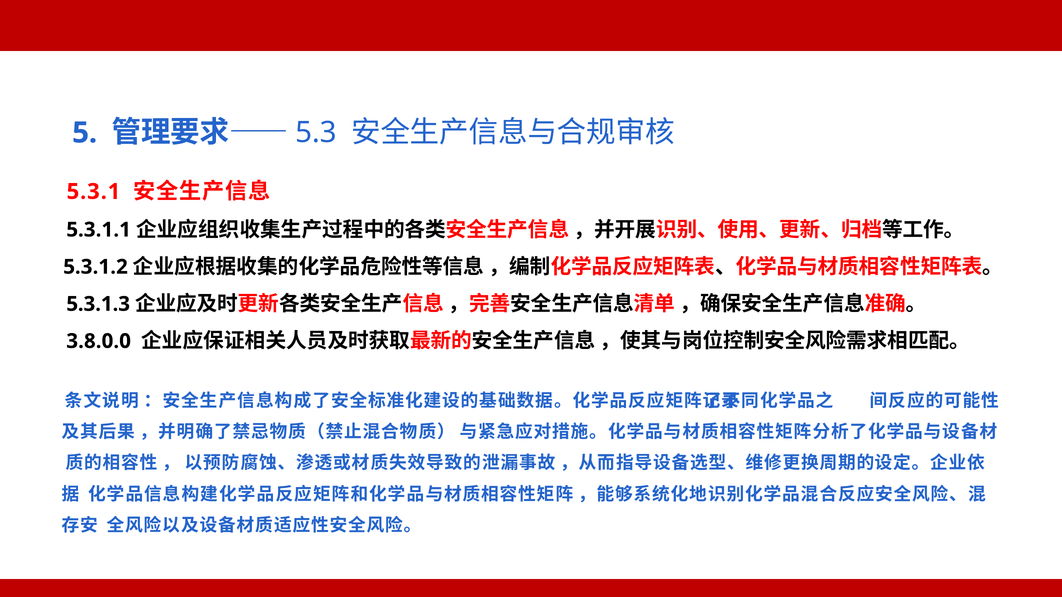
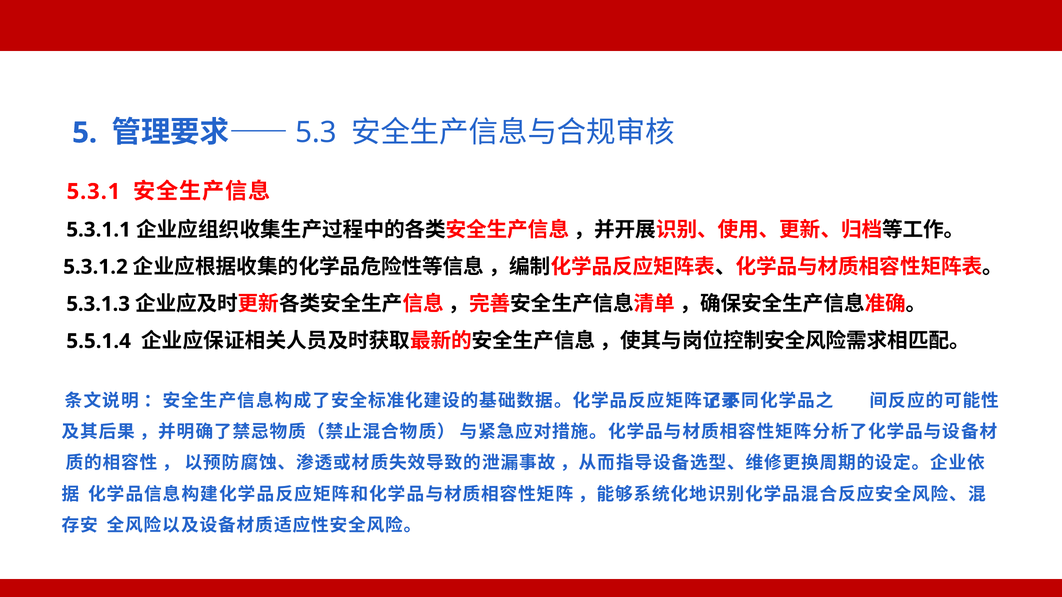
3.8.0.0: 3.8.0.0 -> 5.5.1.4
